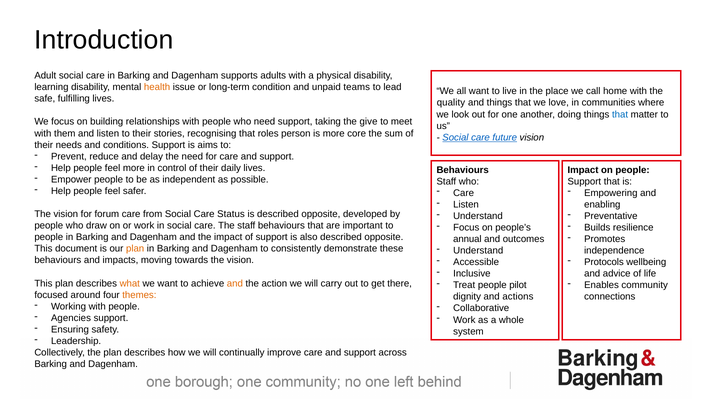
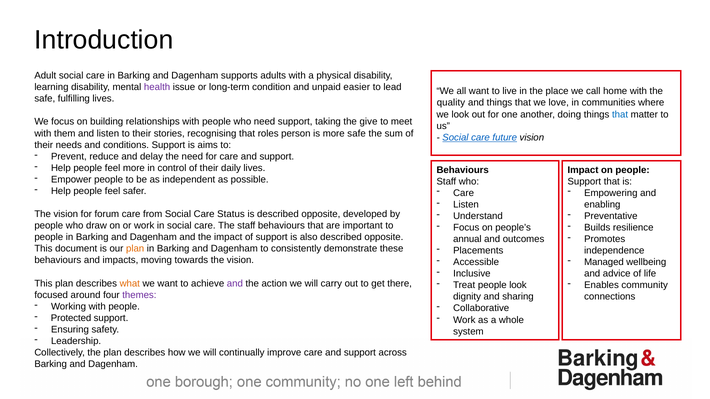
health colour: orange -> purple
teams: teams -> easier
more core: core -> safe
Understand at (478, 251): Understand -> Placements
Protocols: Protocols -> Managed
and at (235, 284) colour: orange -> purple
people pilot: pilot -> look
themes colour: orange -> purple
actions: actions -> sharing
Agencies: Agencies -> Protected
